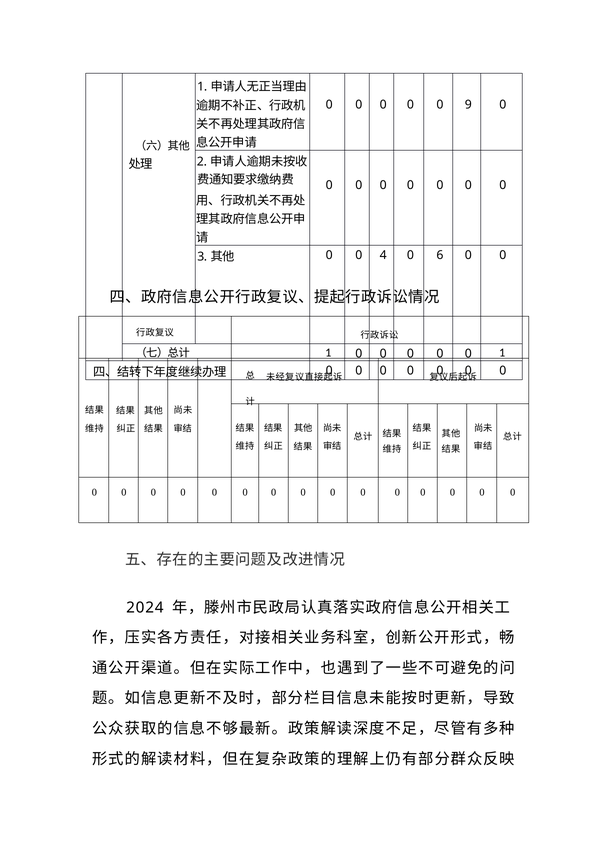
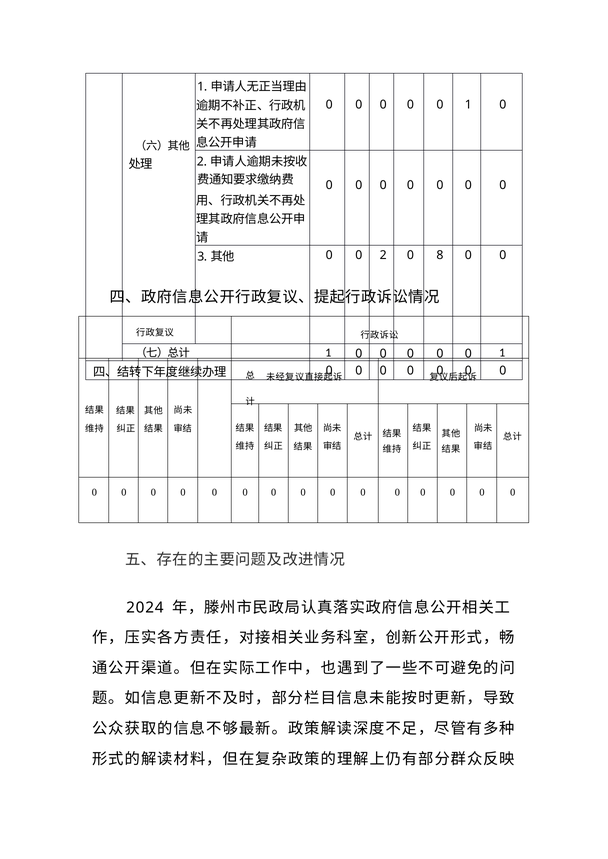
9 at (468, 105): 9 -> 1
0 0 4: 4 -> 2
6: 6 -> 8
